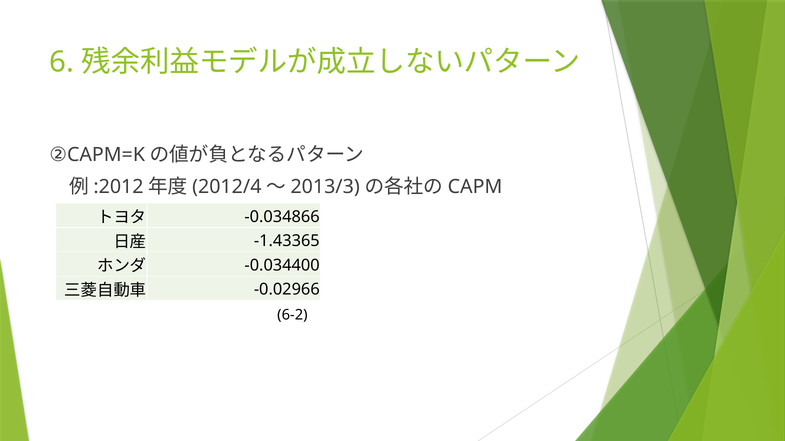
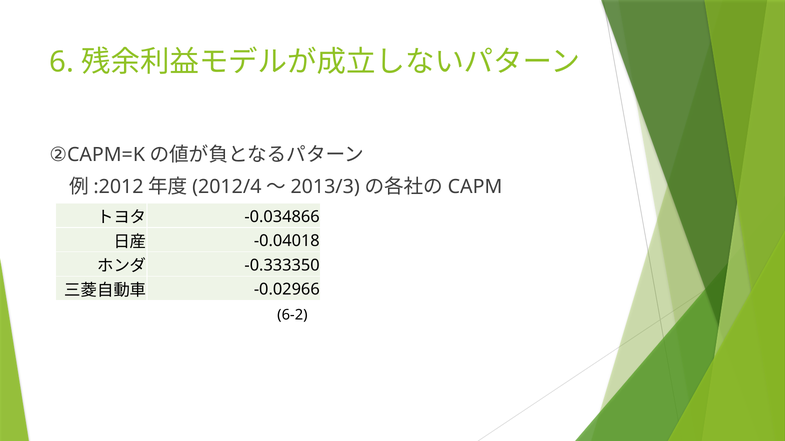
-1.43365: -1.43365 -> -0.04018
-0.034400: -0.034400 -> -0.333350
